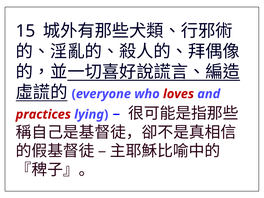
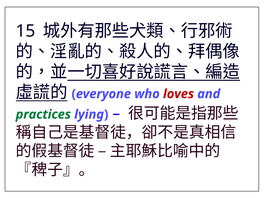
practices colour: red -> green
